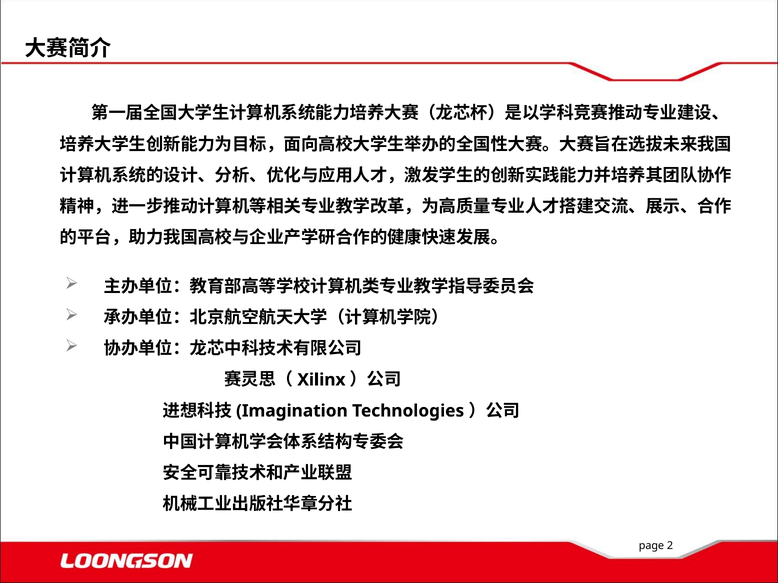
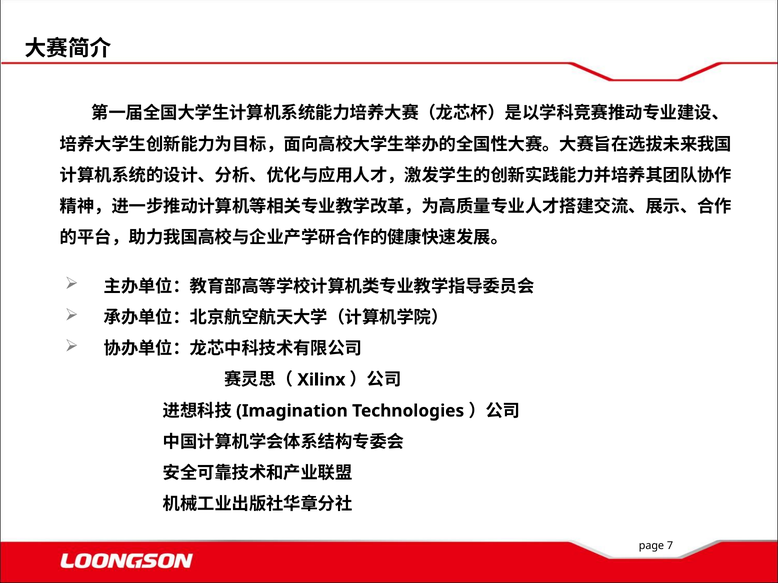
2: 2 -> 7
